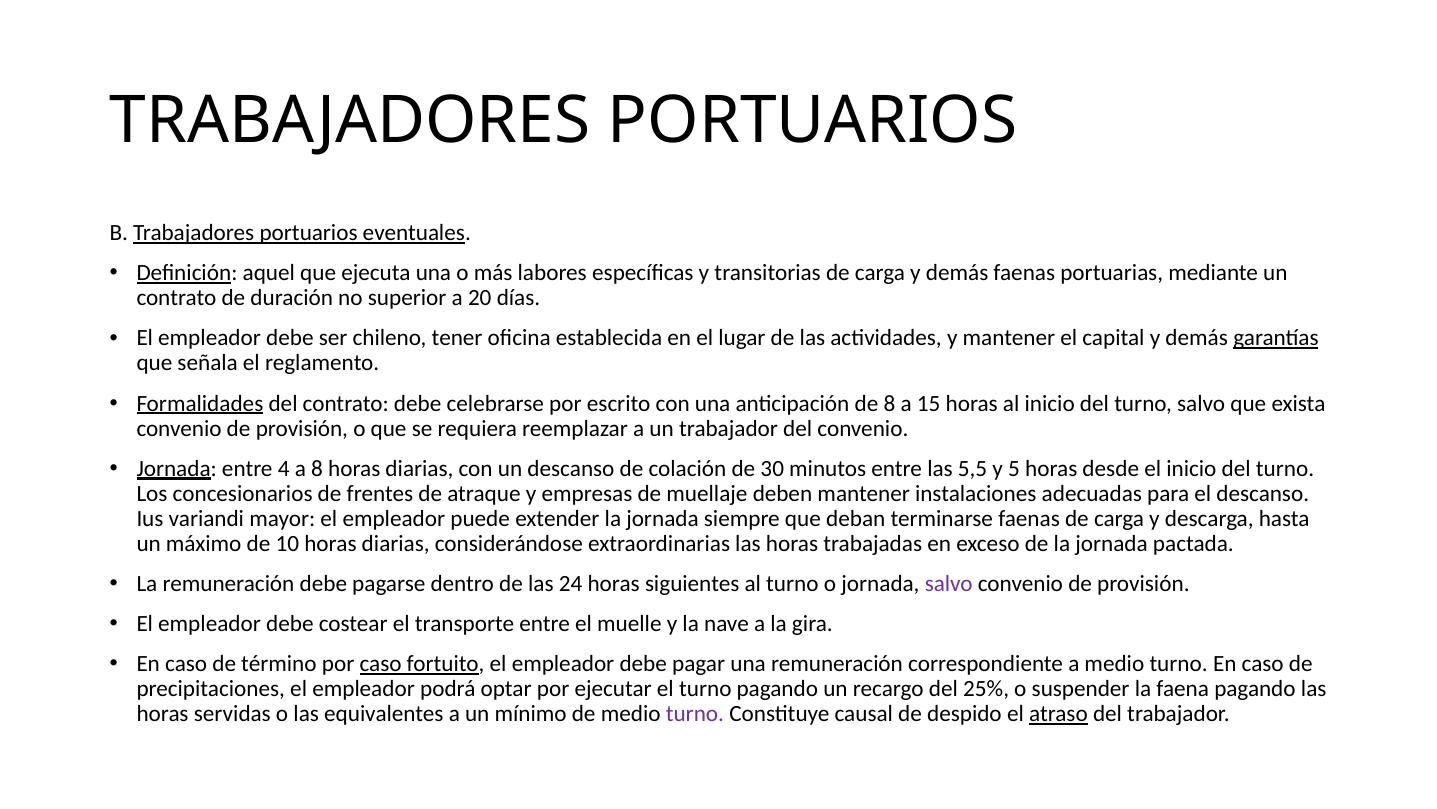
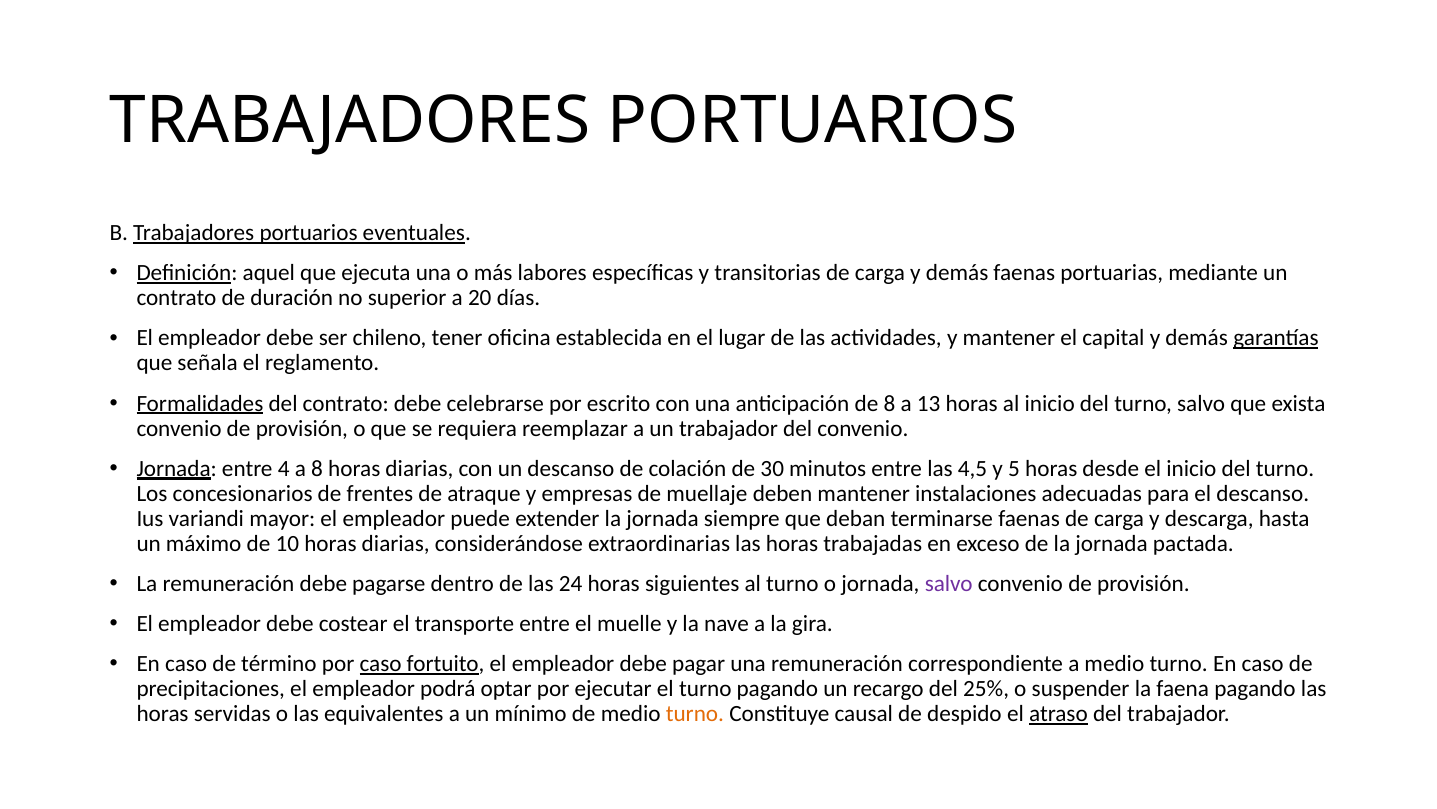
15: 15 -> 13
5,5: 5,5 -> 4,5
turno at (695, 713) colour: purple -> orange
